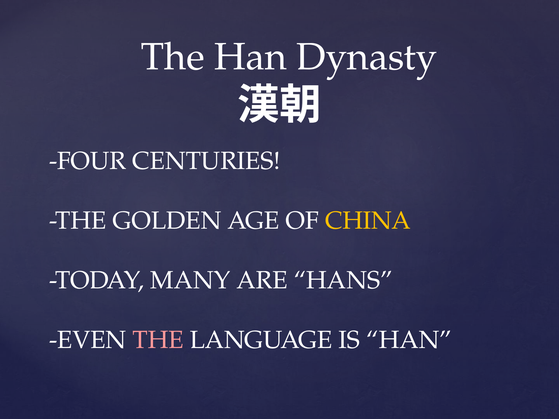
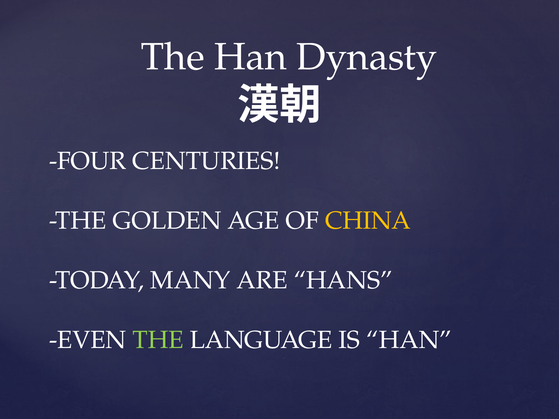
THE at (158, 340) colour: pink -> light green
